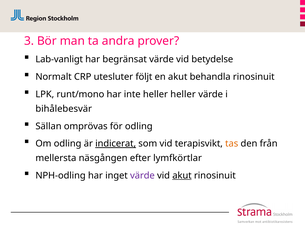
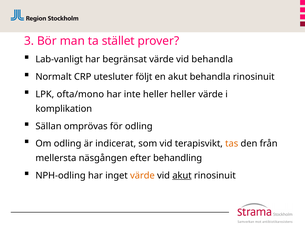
andra: andra -> stället
vid betydelse: betydelse -> behandla
runt/mono: runt/mono -> ofta/mono
bihålebesvär: bihålebesvär -> komplikation
indicerat underline: present -> none
lymfkörtlar: lymfkörtlar -> behandling
värde at (142, 176) colour: purple -> orange
